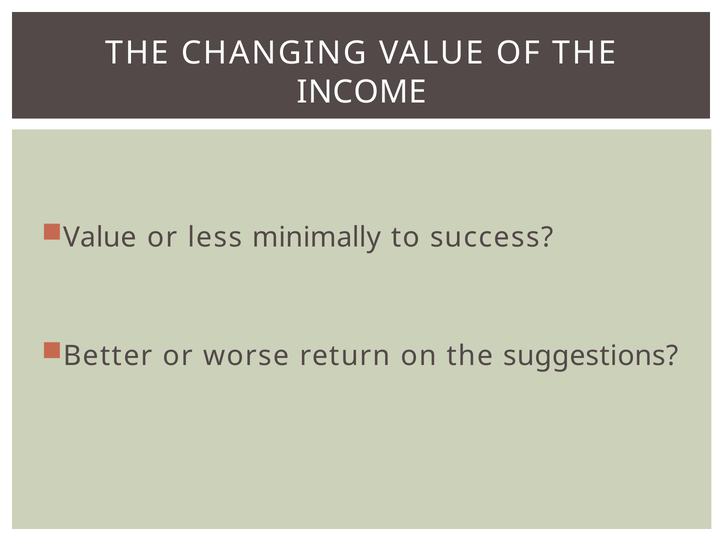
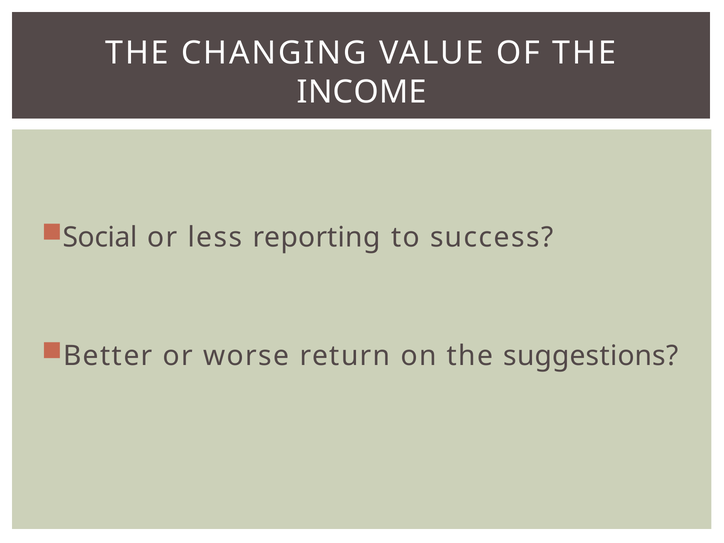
Value at (100, 237): Value -> Social
minimally: minimally -> reporting
